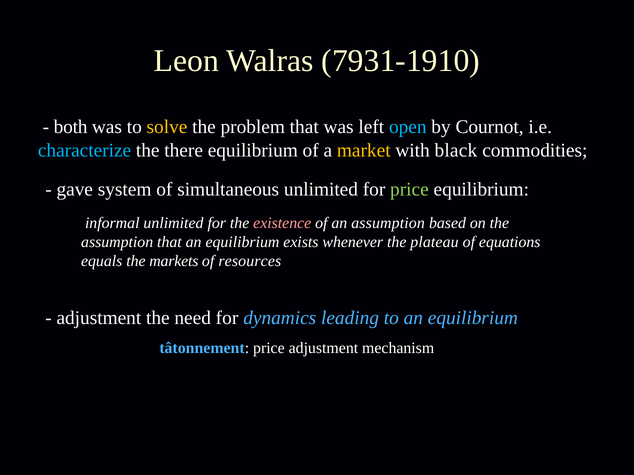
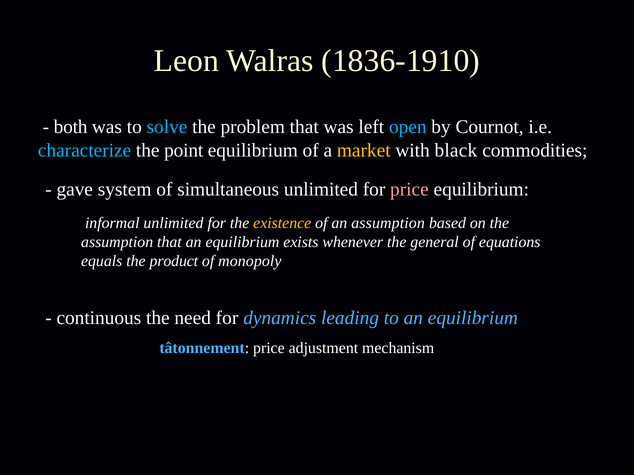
7931-1910: 7931-1910 -> 1836-1910
solve colour: yellow -> light blue
there: there -> point
price at (409, 190) colour: light green -> pink
existence colour: pink -> yellow
plateau: plateau -> general
markets: markets -> product
resources: resources -> monopoly
adjustment at (99, 318): adjustment -> continuous
